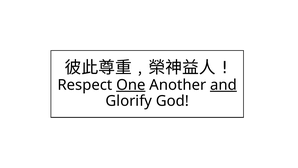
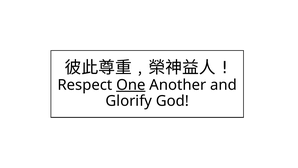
and underline: present -> none
